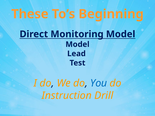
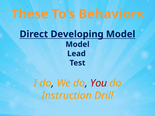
Beginning: Beginning -> Behaviors
Monitoring: Monitoring -> Developing
You colour: blue -> red
